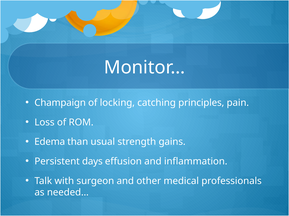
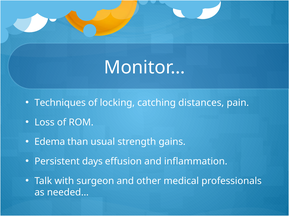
Champaign: Champaign -> Techniques
principles: principles -> distances
